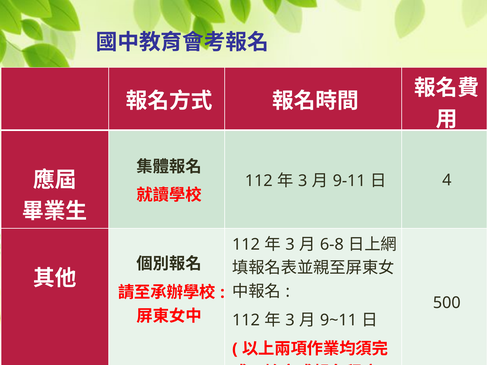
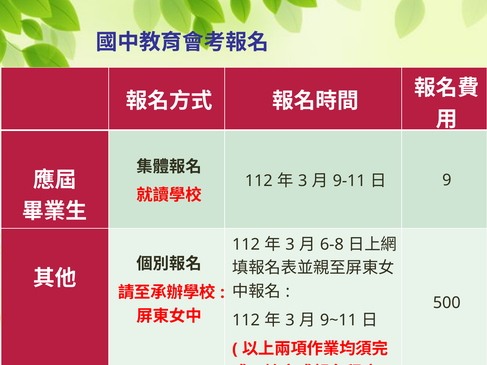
4: 4 -> 9
